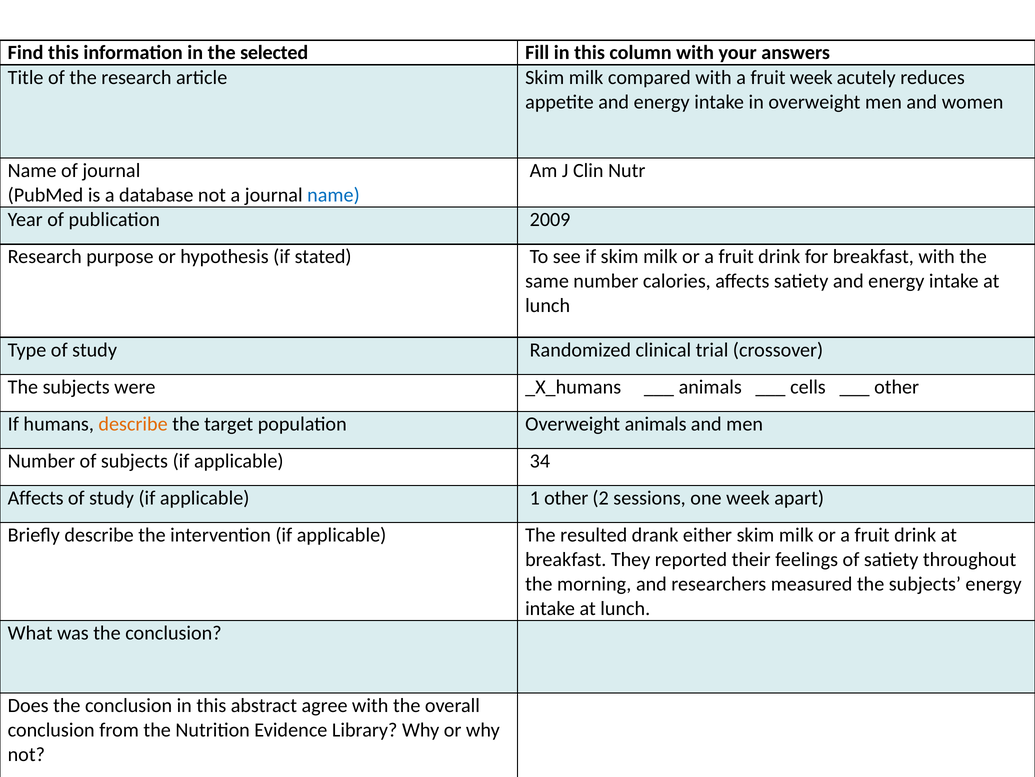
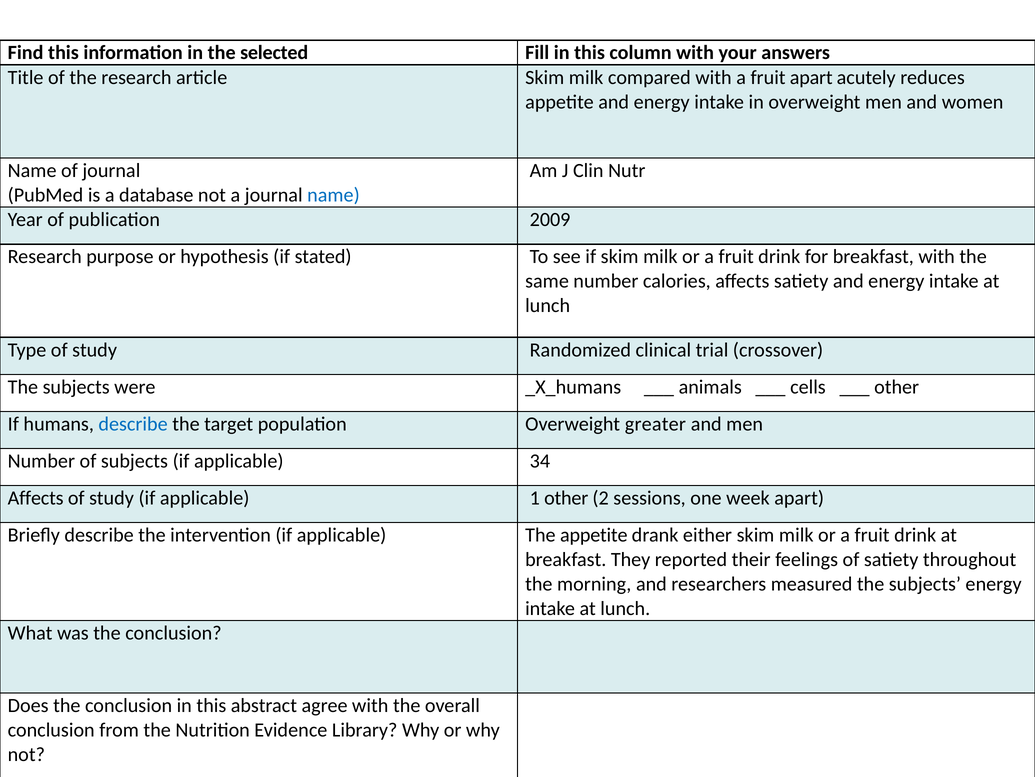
fruit week: week -> apart
describe at (133, 424) colour: orange -> blue
Overweight animals: animals -> greater
The resulted: resulted -> appetite
